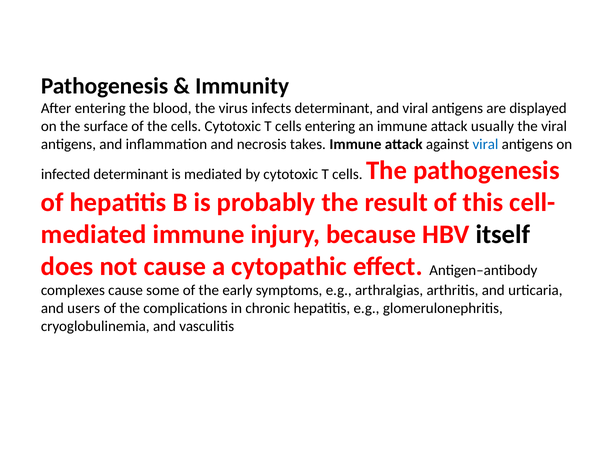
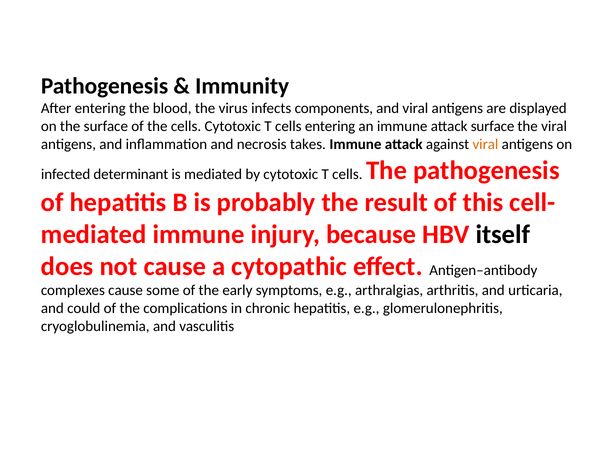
infects determinant: determinant -> components
attack usually: usually -> surface
viral at (485, 144) colour: blue -> orange
users: users -> could
